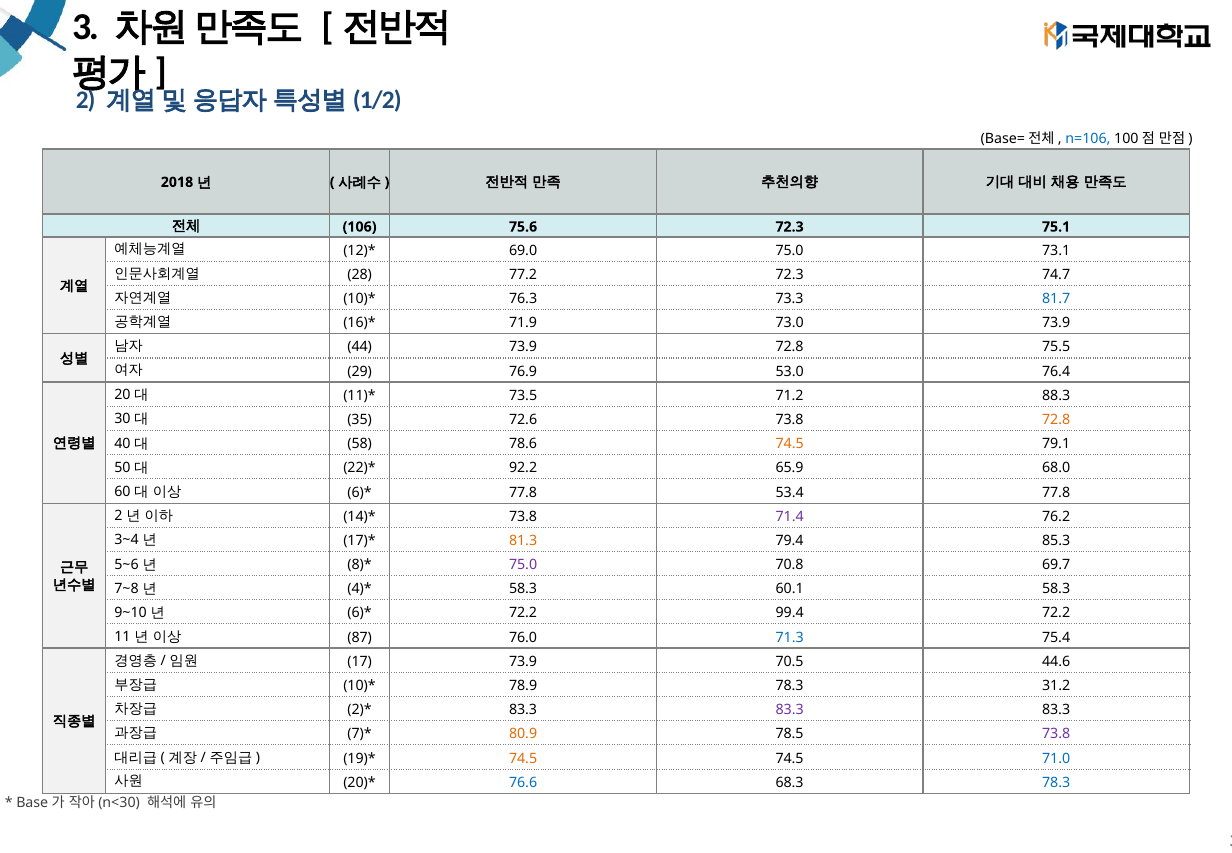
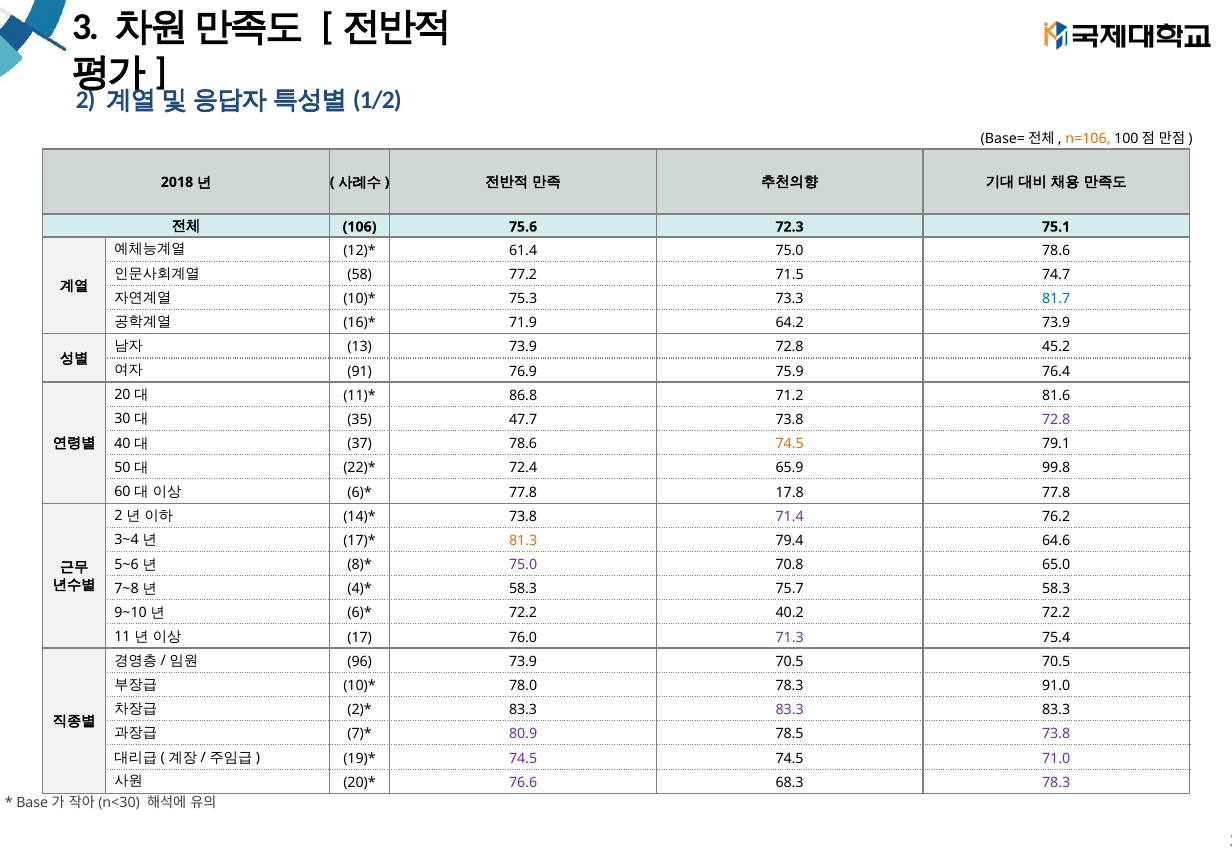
n=106 colour: blue -> orange
69.0: 69.0 -> 61.4
75.0 73.1: 73.1 -> 78.6
28: 28 -> 58
77.2 72.3: 72.3 -> 71.5
76.3: 76.3 -> 75.3
73.0: 73.0 -> 64.2
44: 44 -> 13
75.5: 75.5 -> 45.2
29: 29 -> 91
53.0: 53.0 -> 75.9
73.5: 73.5 -> 86.8
88.3: 88.3 -> 81.6
72.6: 72.6 -> 47.7
72.8 at (1056, 420) colour: orange -> purple
58: 58 -> 37
92.2: 92.2 -> 72.4
68.0: 68.0 -> 99.8
53.4: 53.4 -> 17.8
85.3: 85.3 -> 64.6
69.7: 69.7 -> 65.0
60.1: 60.1 -> 75.7
99.4: 99.4 -> 40.2
87: 87 -> 17
71.3 colour: blue -> purple
17: 17 -> 96
70.5 44.6: 44.6 -> 70.5
78.9: 78.9 -> 78.0
31.2: 31.2 -> 91.0
80.9 colour: orange -> purple
74.5 at (523, 758) colour: orange -> purple
71.0 colour: blue -> purple
76.6 colour: blue -> purple
78.3 at (1056, 782) colour: blue -> purple
